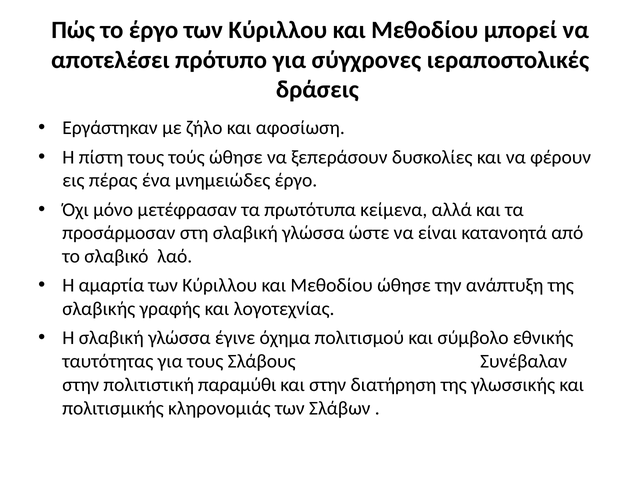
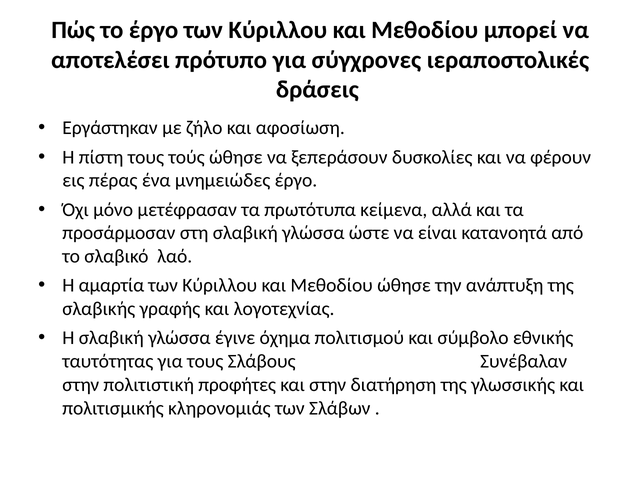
παραμύθι: παραμύθι -> προφήτες
